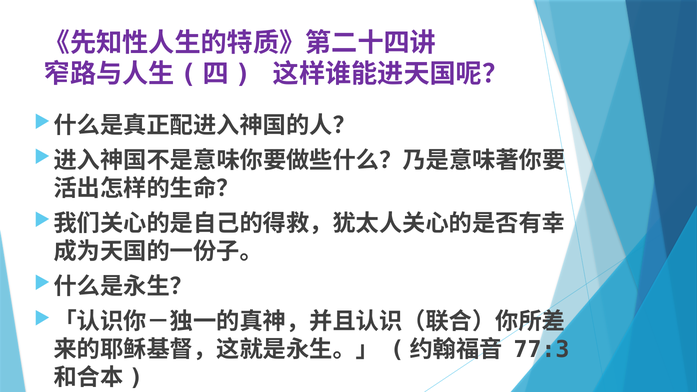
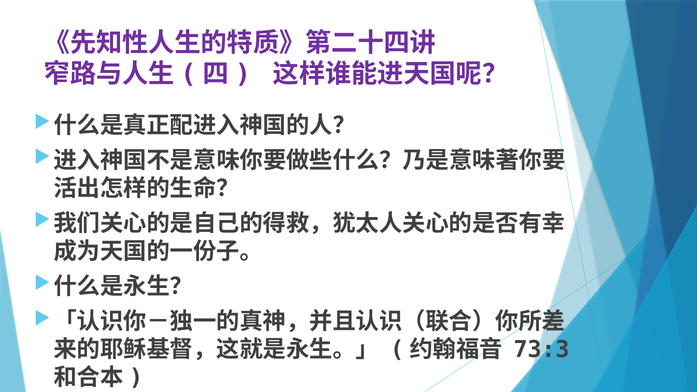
77:3: 77:3 -> 73:3
